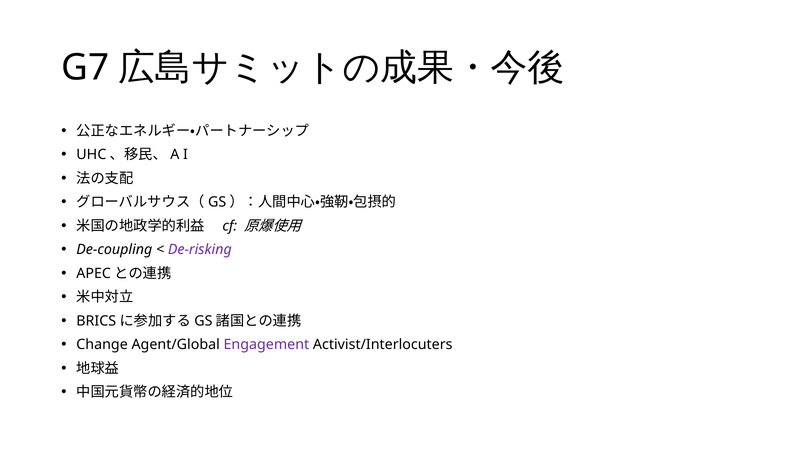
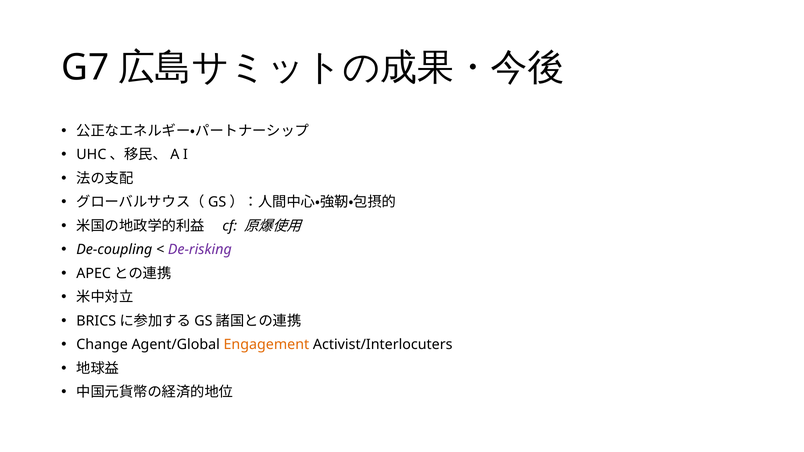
Engagement colour: purple -> orange
